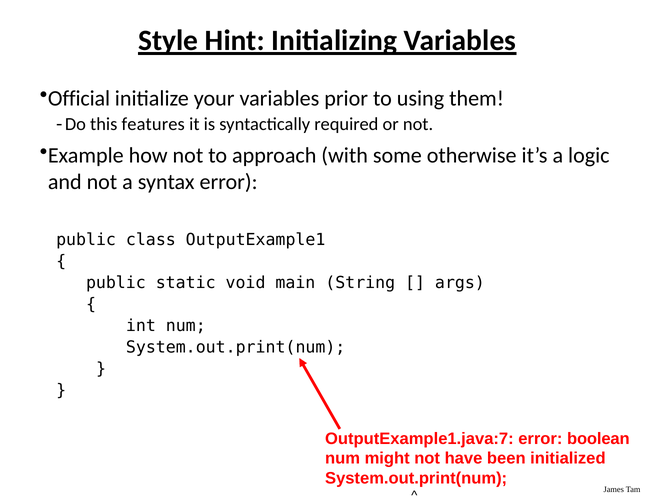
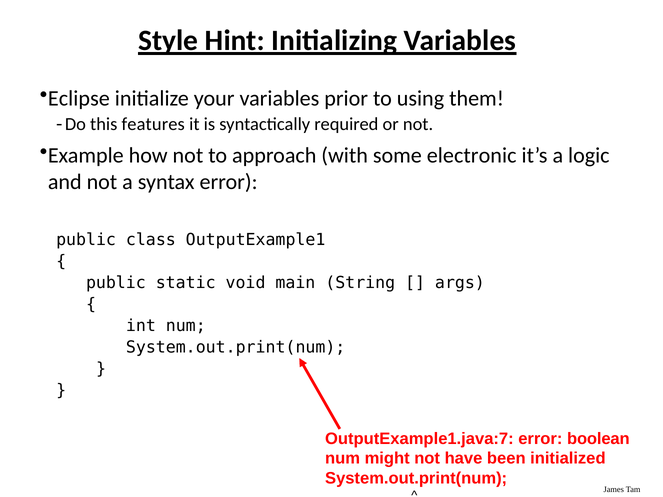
Official: Official -> Eclipse
otherwise: otherwise -> electronic
